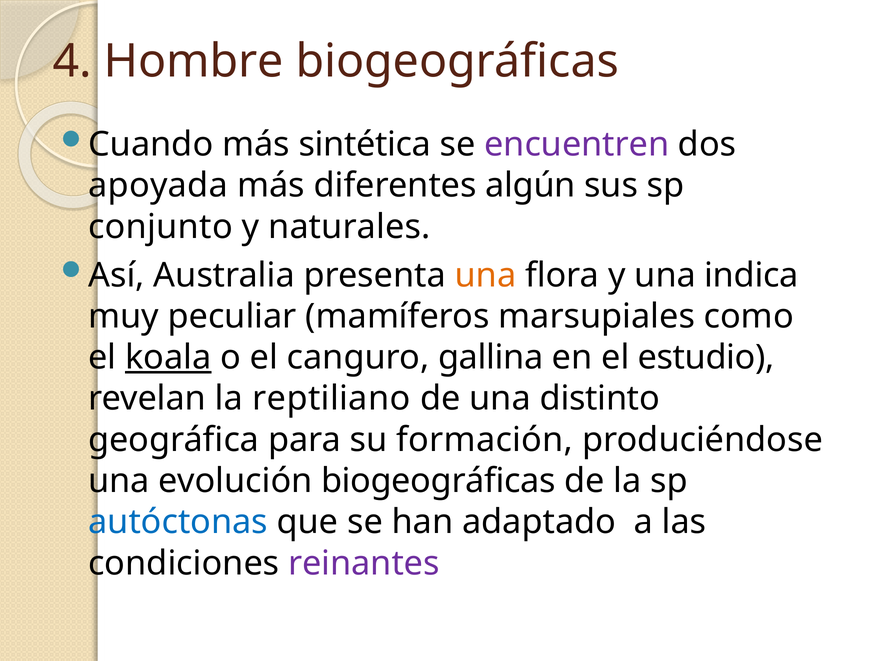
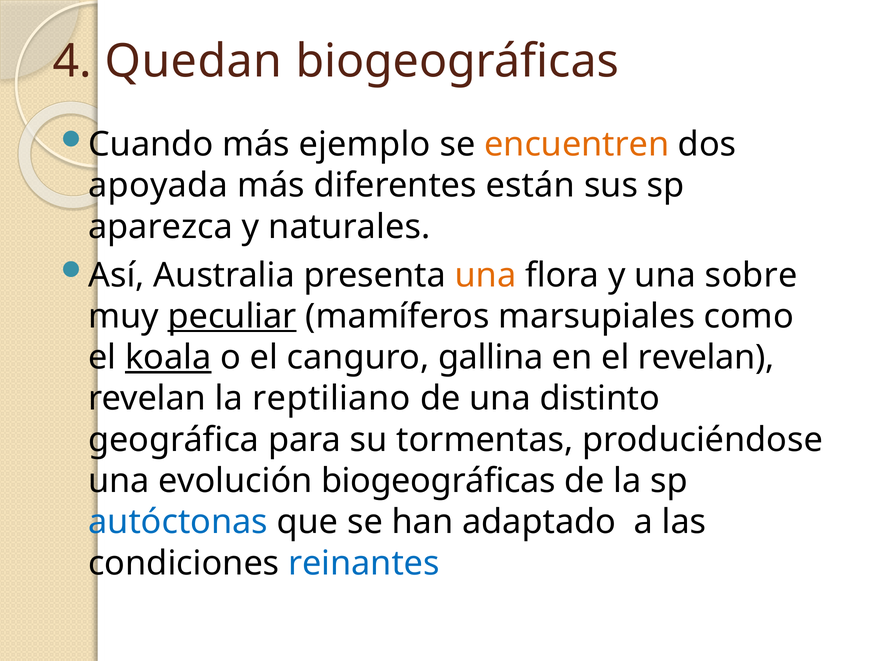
Hombre: Hombre -> Quedan
sintética: sintética -> ejemplo
encuentren colour: purple -> orange
algún: algún -> están
conjunto: conjunto -> aparezca
indica: indica -> sobre
peculiar underline: none -> present
el estudio: estudio -> revelan
formación: formación -> tormentas
reinantes colour: purple -> blue
